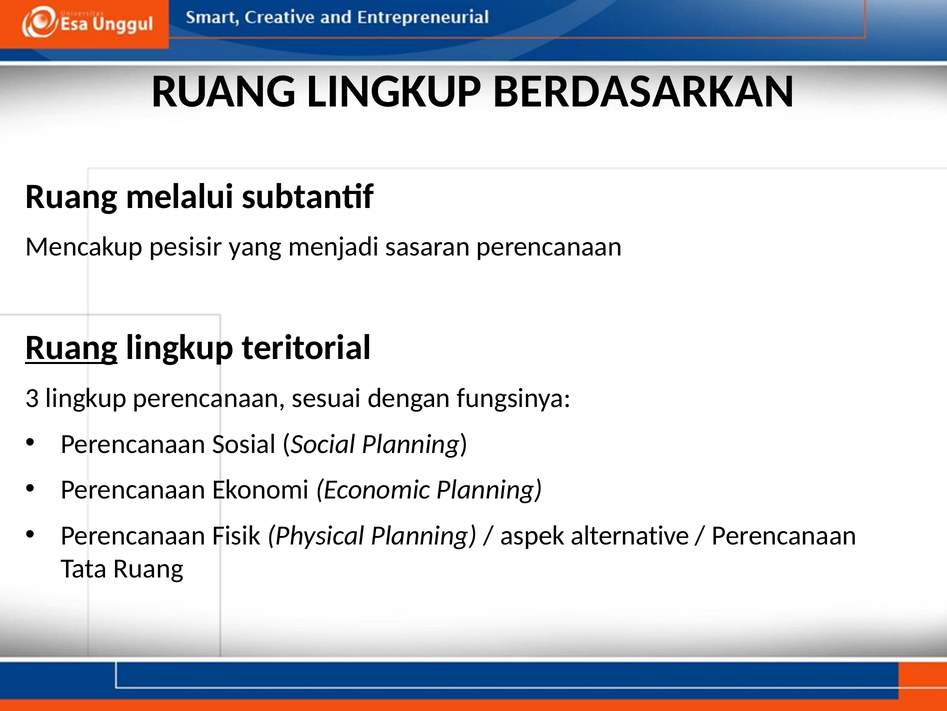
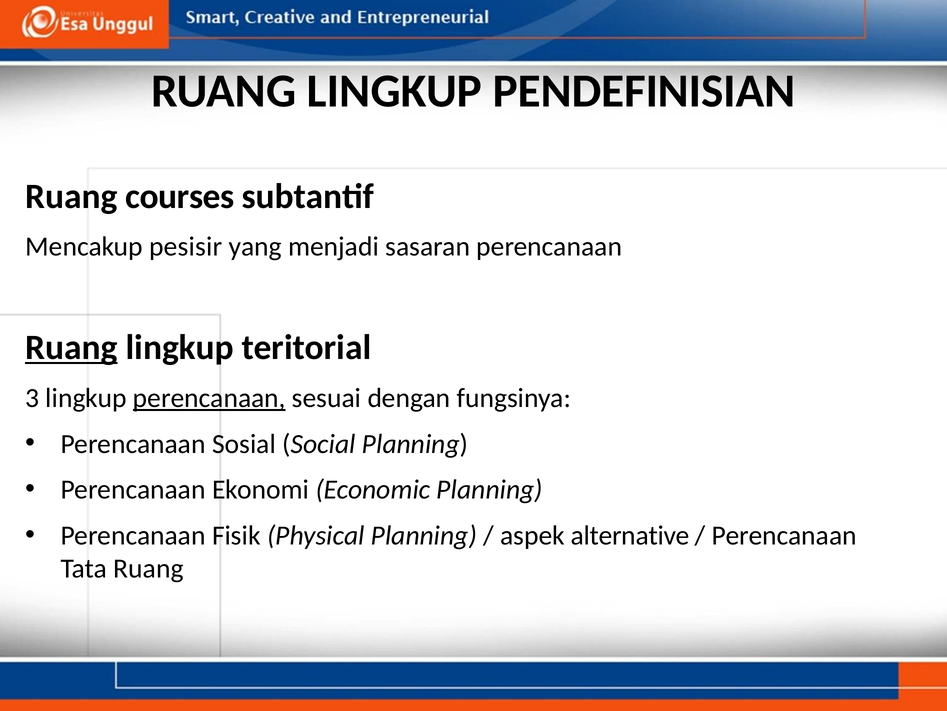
BERDASARKAN: BERDASARKAN -> PENDEFINISIAN
melalui: melalui -> courses
perencanaan at (209, 398) underline: none -> present
